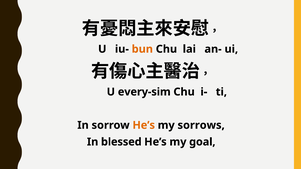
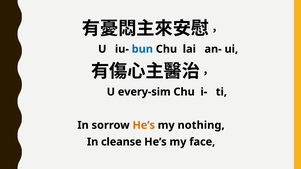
bun colour: orange -> blue
sorrows: sorrows -> nothing
blessed: blessed -> cleanse
goal: goal -> face
